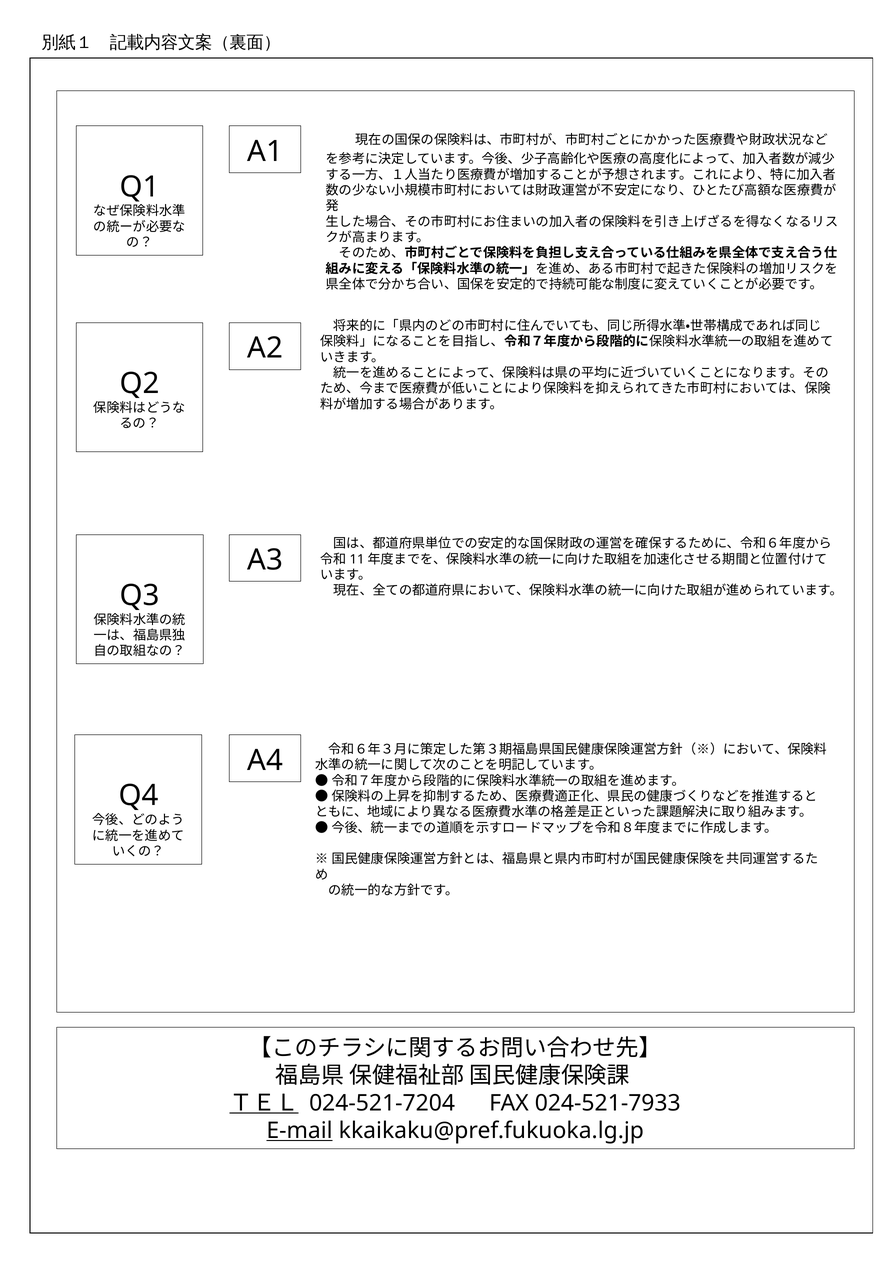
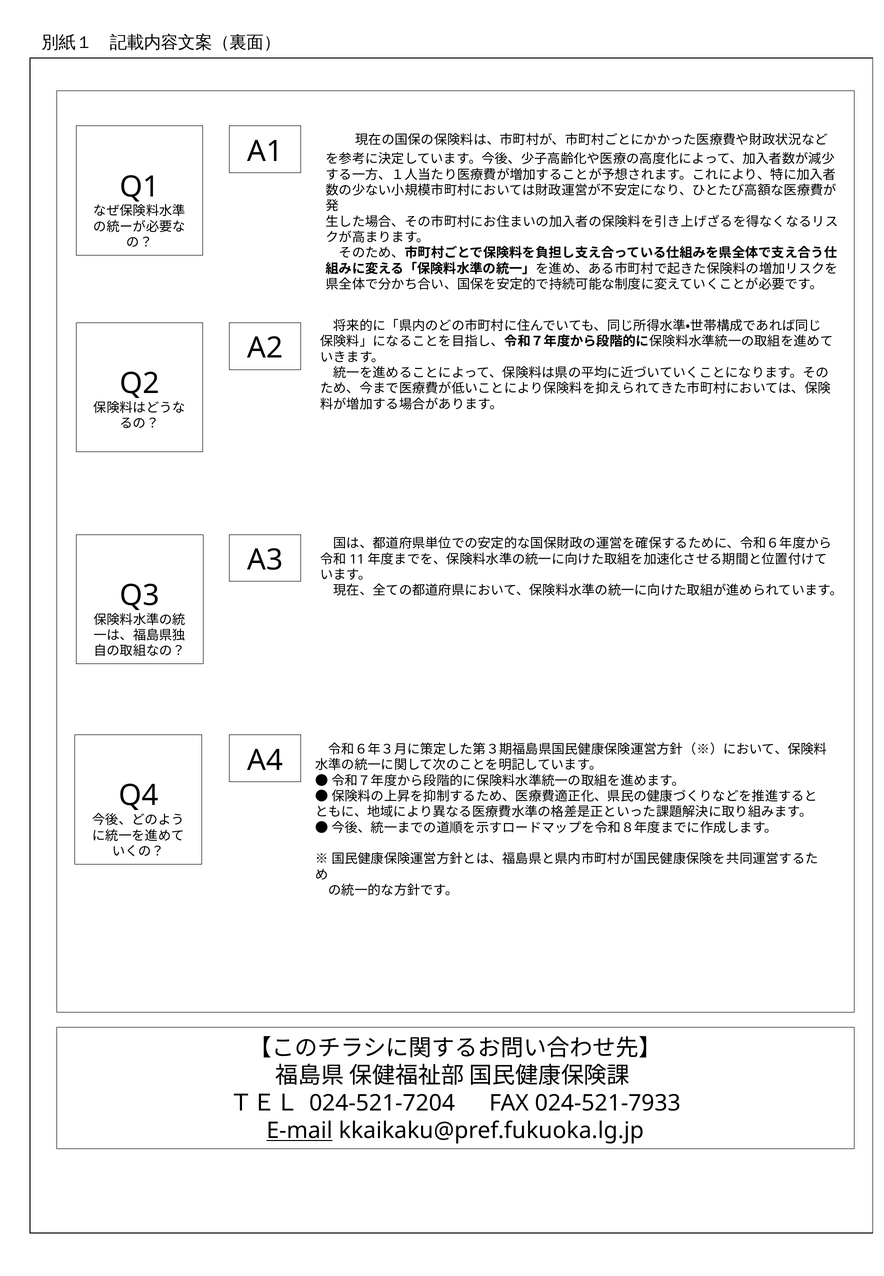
ＴＥＬ underline: present -> none
